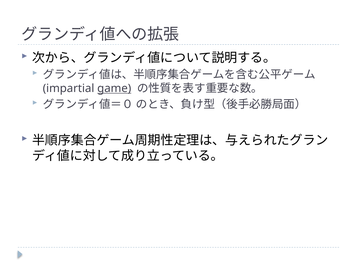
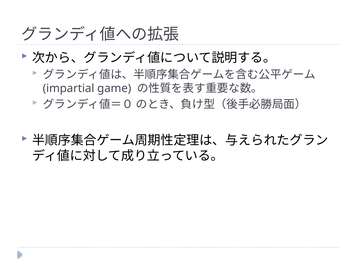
game underline: present -> none
